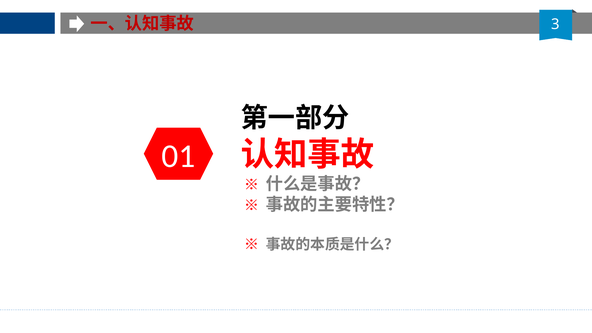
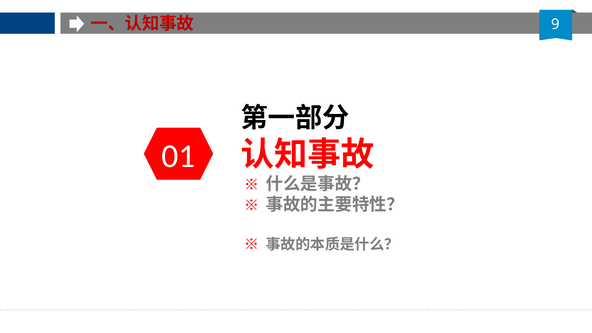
3: 3 -> 9
